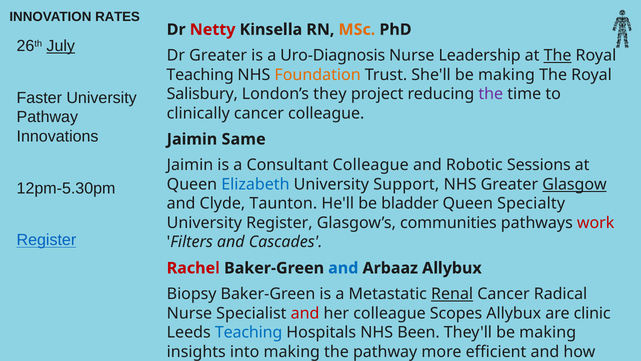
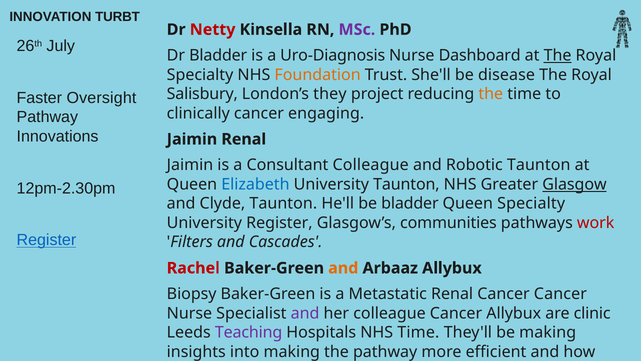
RATES: RATES -> TURBT
MSc colour: orange -> purple
July underline: present -> none
Dr Greater: Greater -> Bladder
Leadership: Leadership -> Dashboard
Teaching at (200, 75): Teaching -> Specialty
She'll be making: making -> disease
the at (491, 94) colour: purple -> orange
Faster University: University -> Oversight
cancer colleague: colleague -> engaging
Jaimin Same: Same -> Renal
Robotic Sessions: Sessions -> Taunton
University Support: Support -> Taunton
12pm-5.30pm: 12pm-5.30pm -> 12pm-2.30pm
and at (343, 268) colour: blue -> orange
Renal at (452, 294) underline: present -> none
Cancer Radical: Radical -> Cancer
and at (305, 313) colour: red -> purple
colleague Scopes: Scopes -> Cancer
Teaching at (249, 332) colour: blue -> purple
NHS Been: Been -> Time
